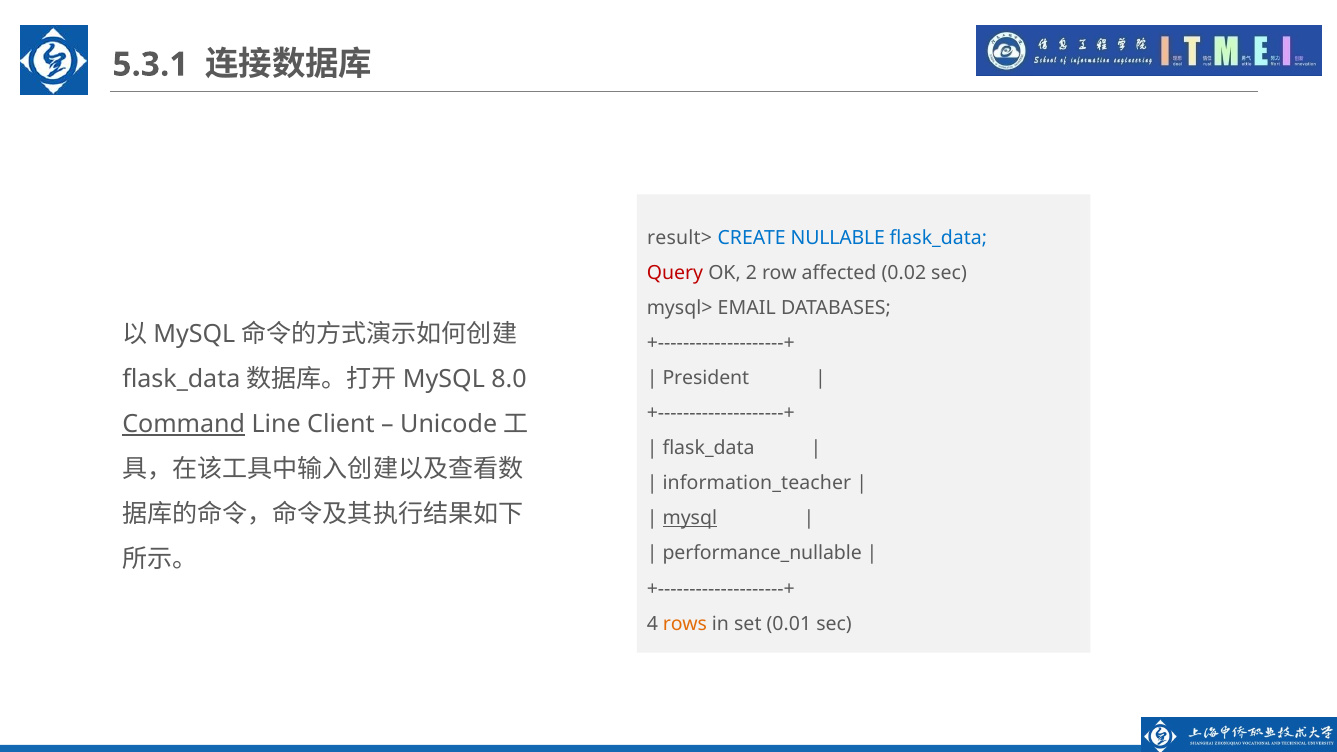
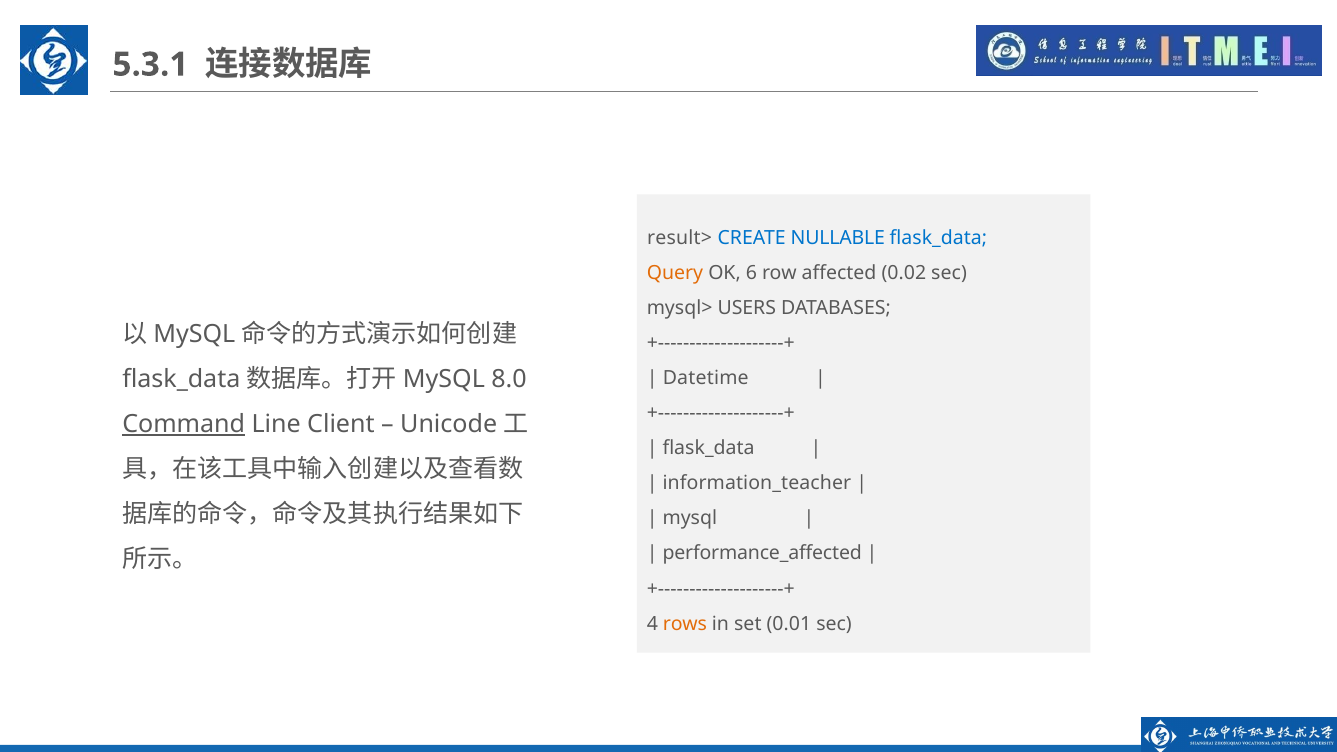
Query colour: red -> orange
2: 2 -> 6
EMAIL: EMAIL -> USERS
President: President -> Datetime
mysql underline: present -> none
performance_nullable: performance_nullable -> performance_affected
